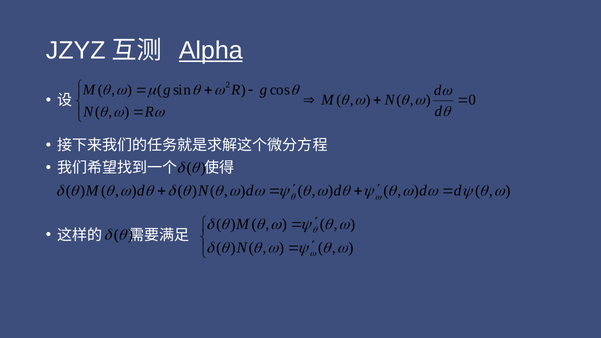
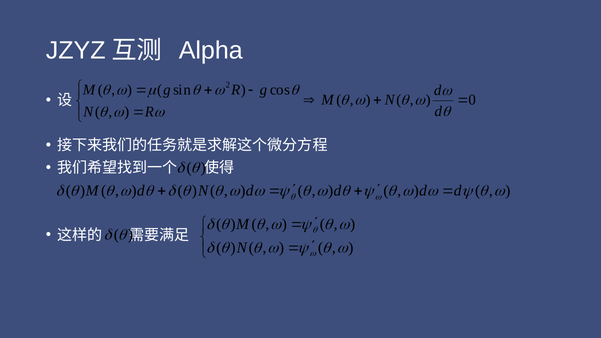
Alpha underline: present -> none
